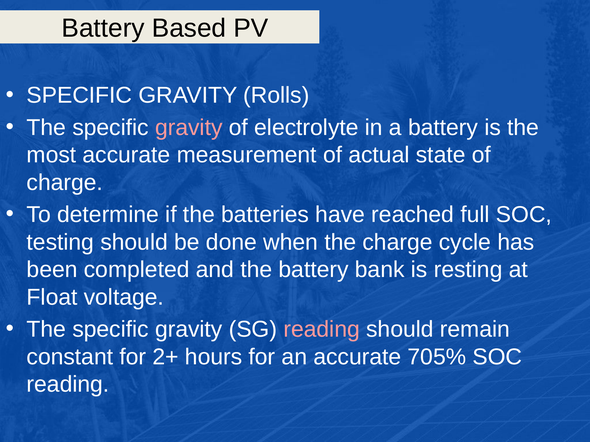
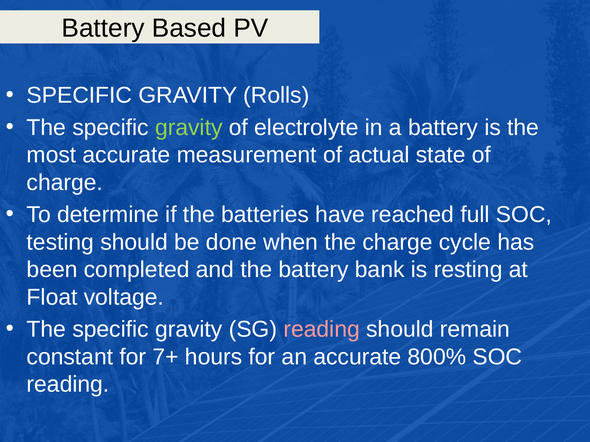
gravity at (189, 128) colour: pink -> light green
2+: 2+ -> 7+
705%: 705% -> 800%
